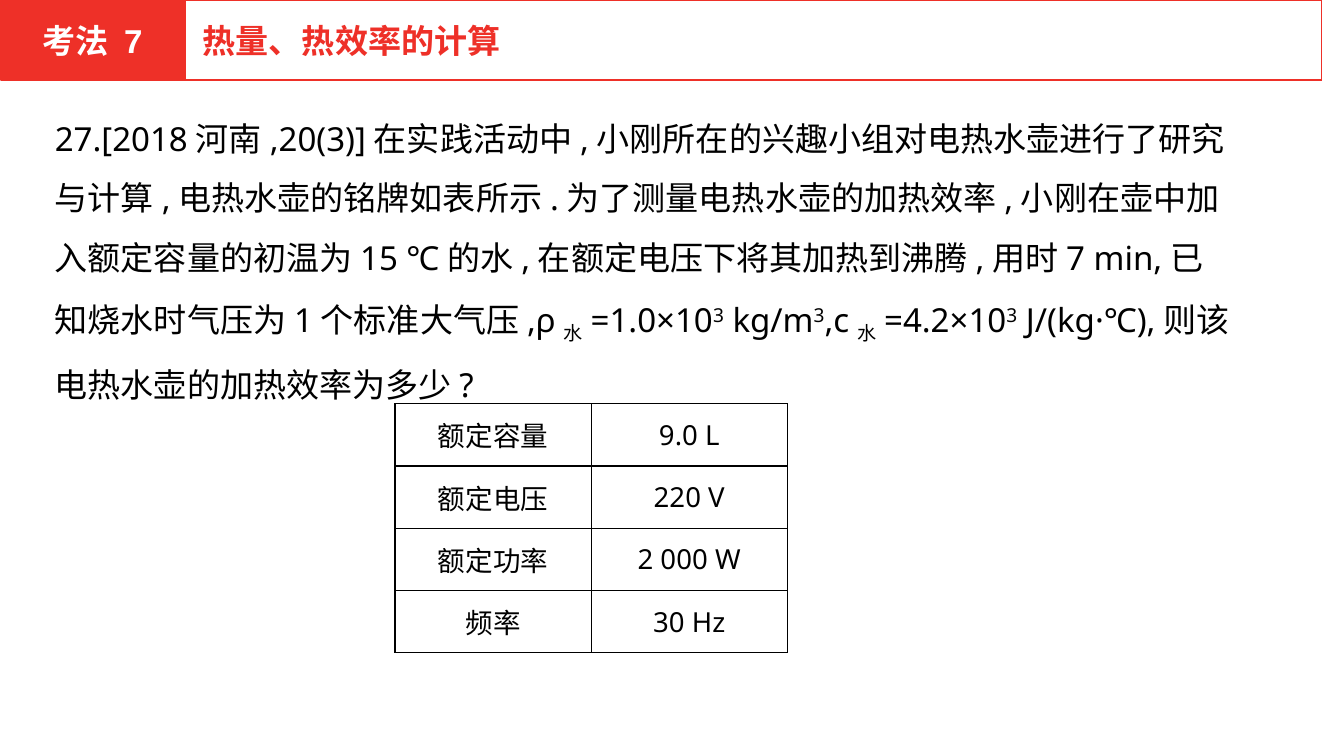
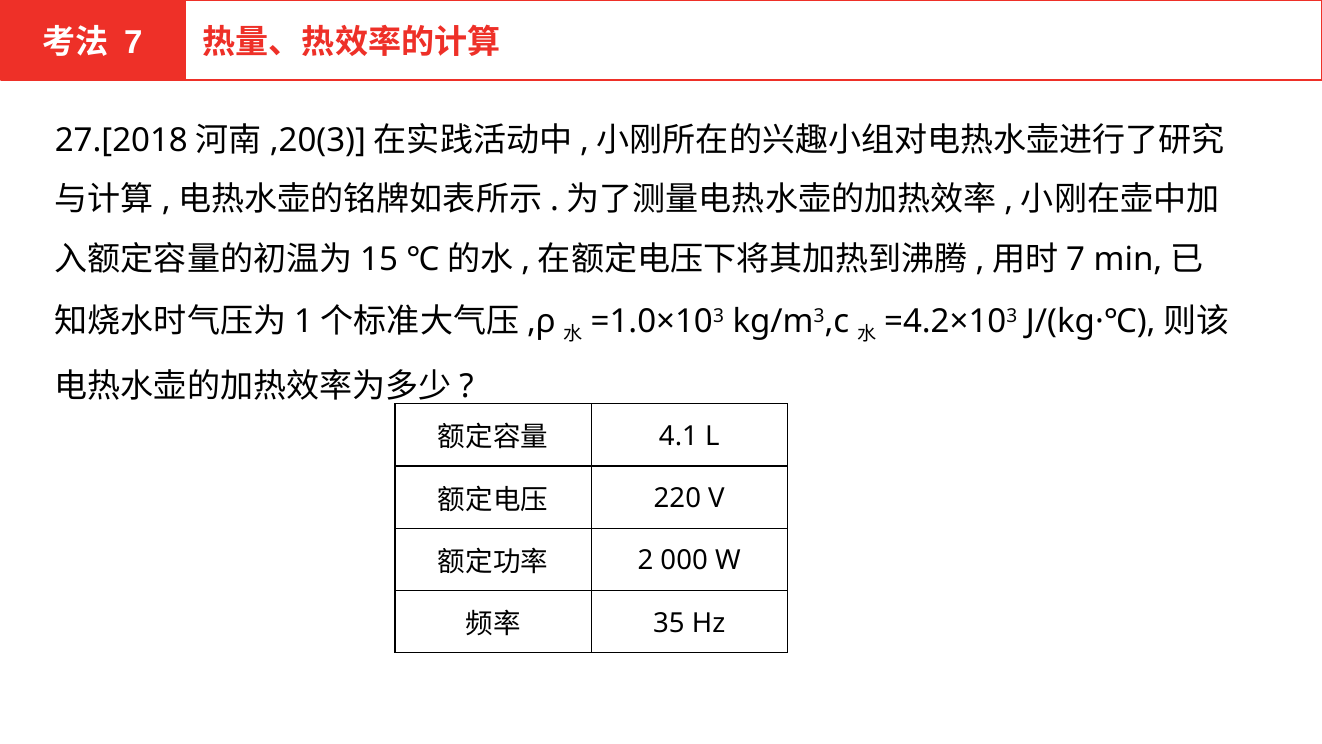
9.0: 9.0 -> 4.1
30: 30 -> 35
